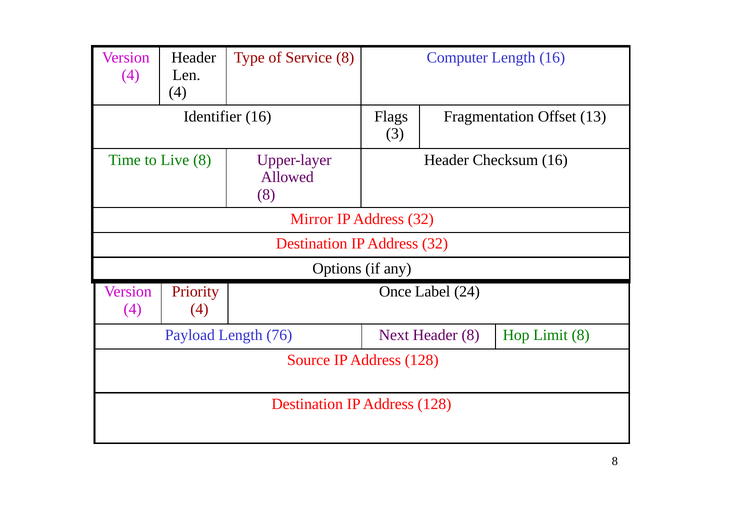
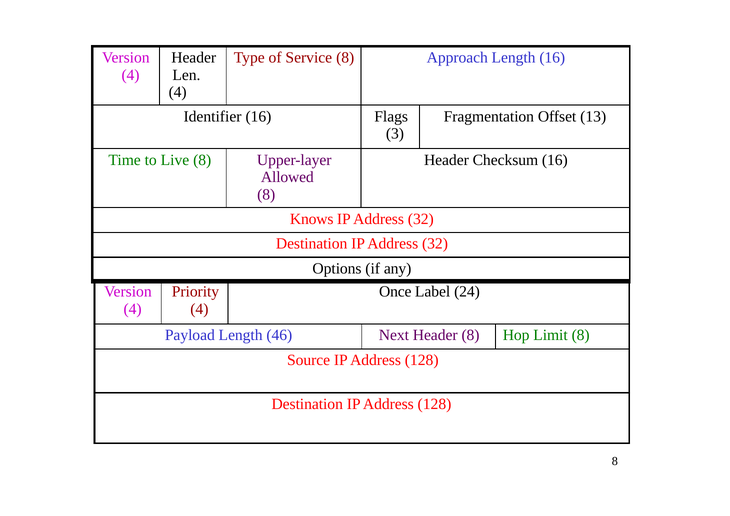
Computer: Computer -> Approach
Mirror: Mirror -> Knows
76: 76 -> 46
